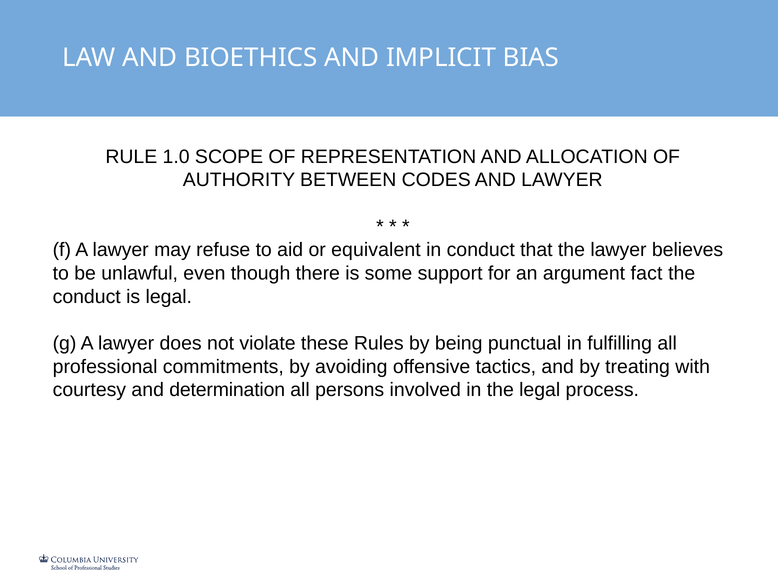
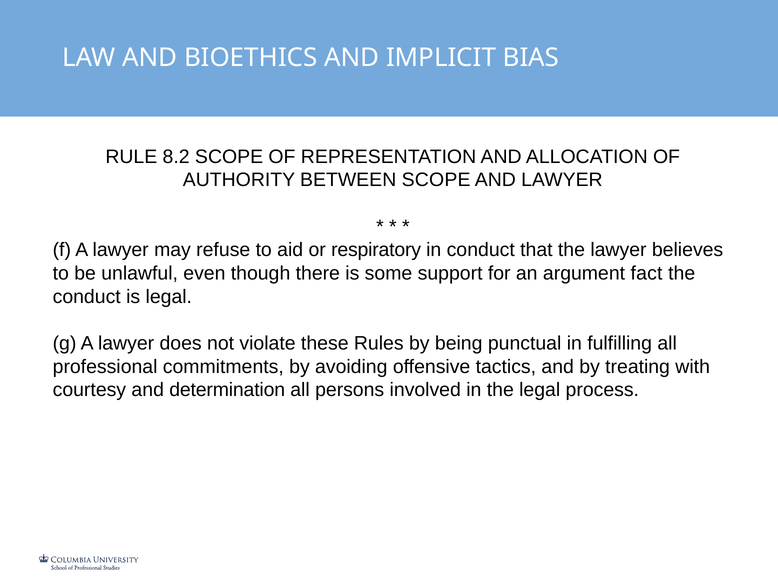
1.0: 1.0 -> 8.2
BETWEEN CODES: CODES -> SCOPE
equivalent: equivalent -> respiratory
